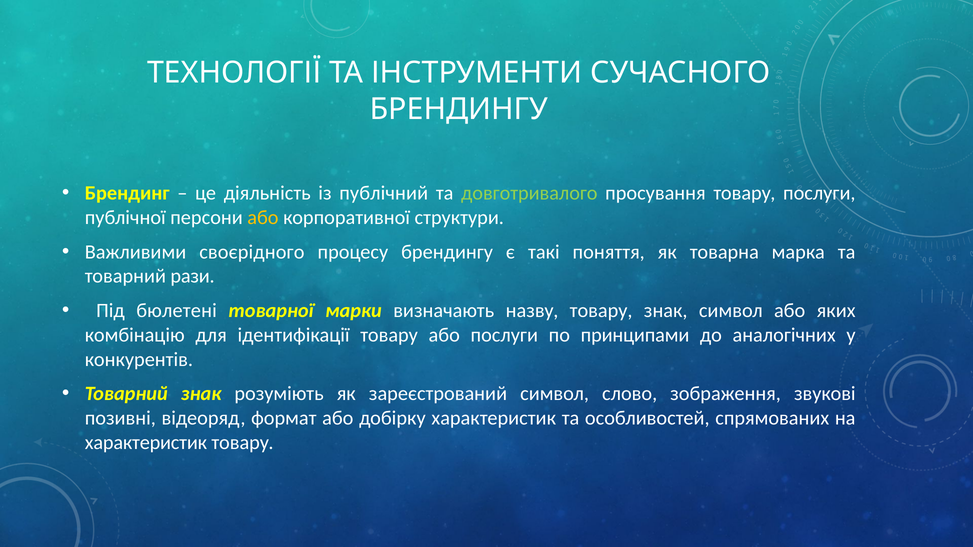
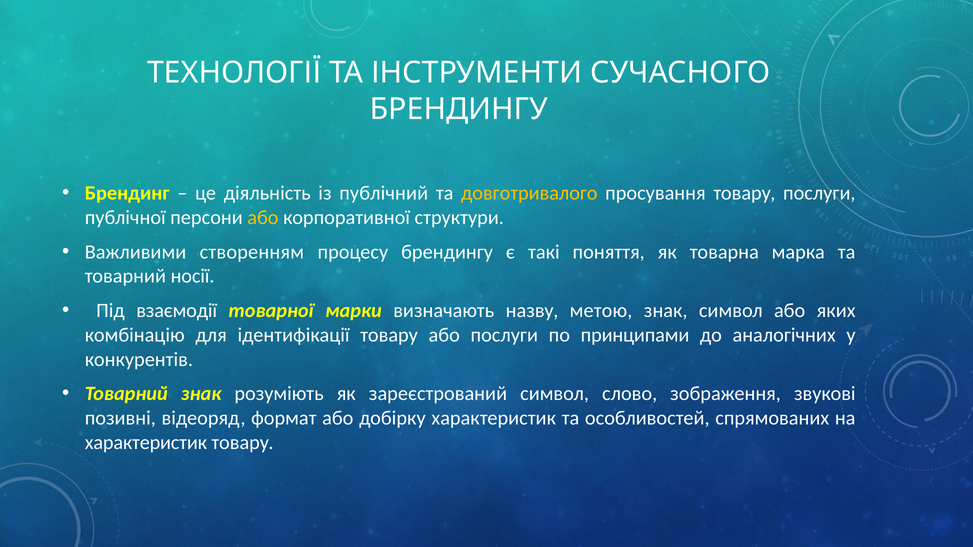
довготривалого colour: light green -> yellow
своєрідного: своєрідного -> створенням
рази: рази -> носії
бюлетені: бюлетені -> взаємодії
назву товару: товару -> метою
